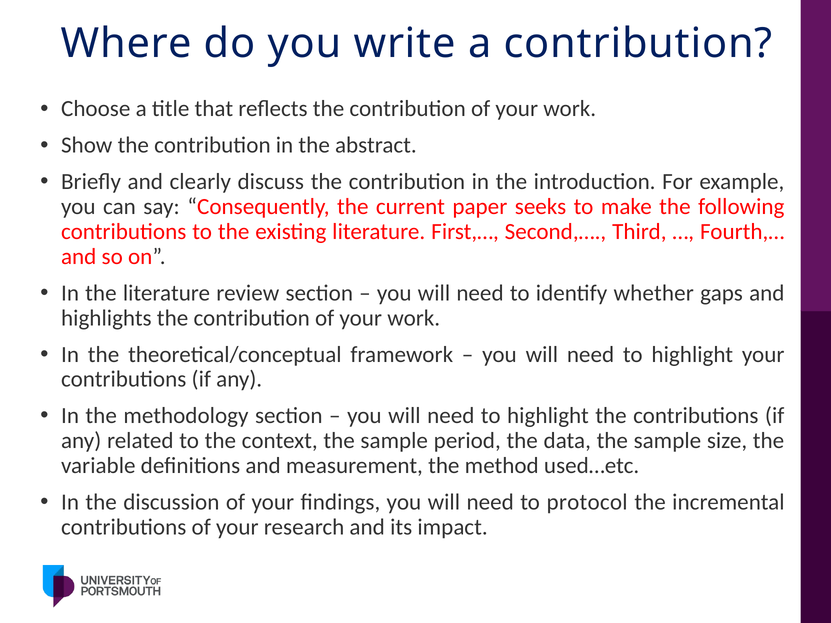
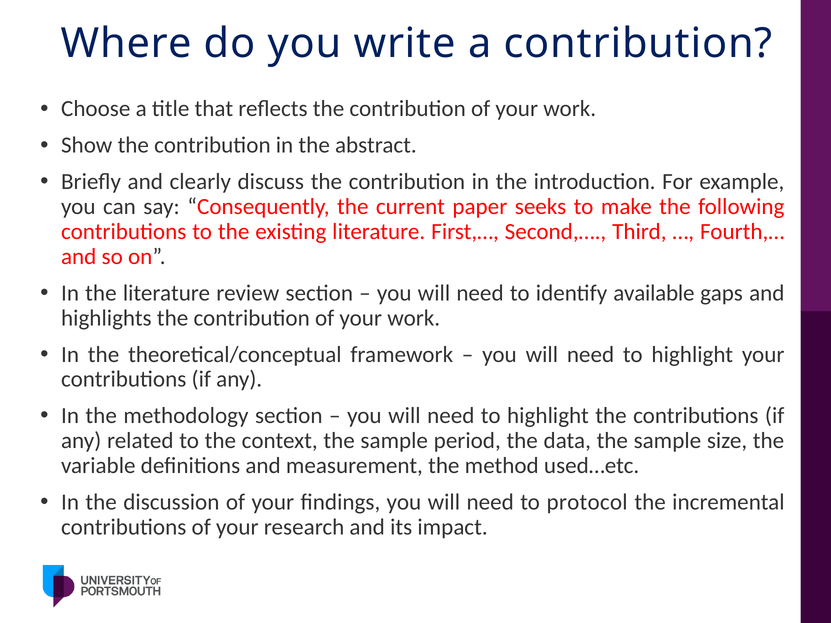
whether: whether -> available
